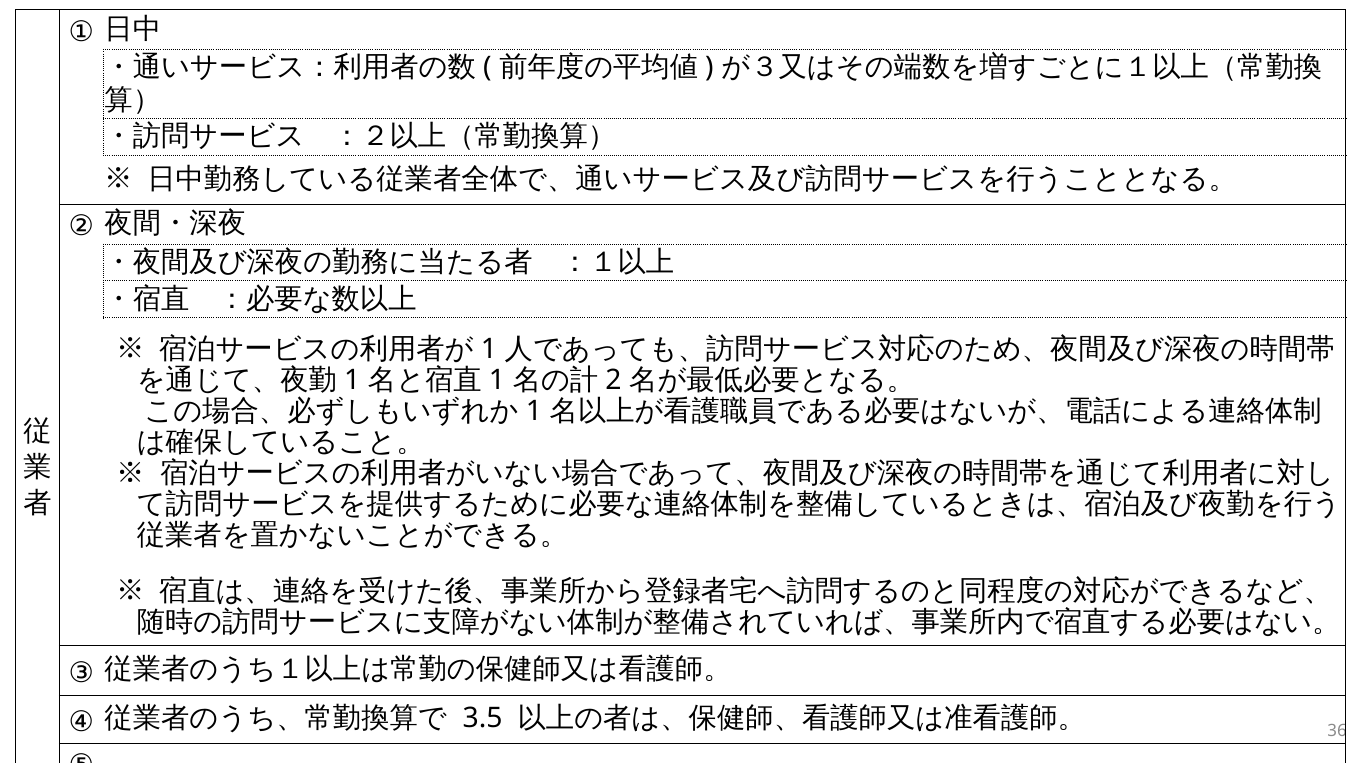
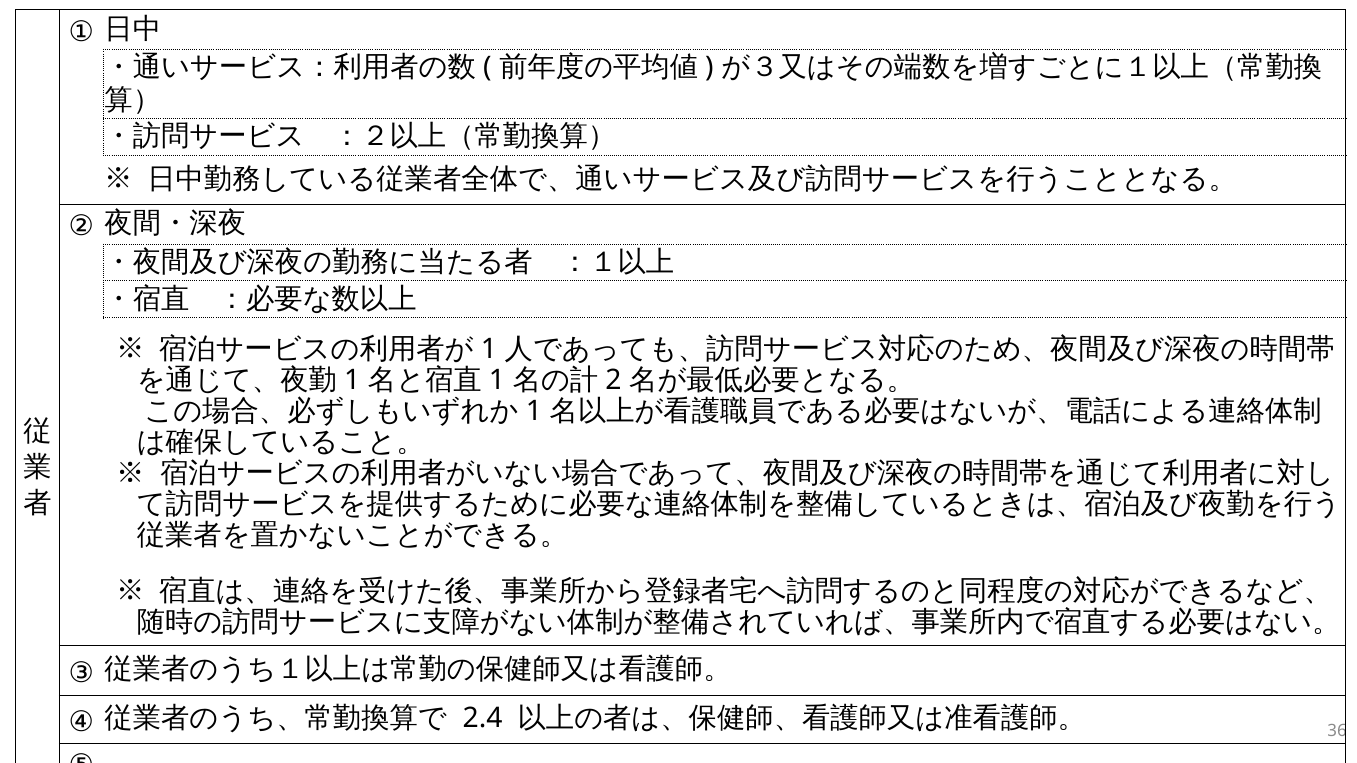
3.5: 3.5 -> 2.4
